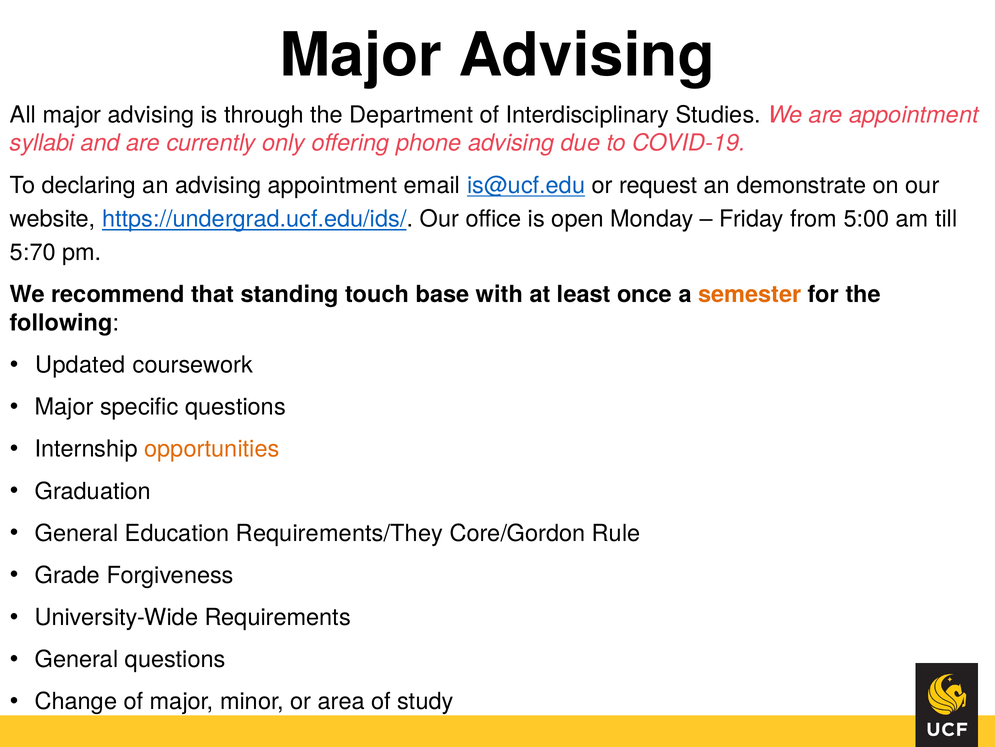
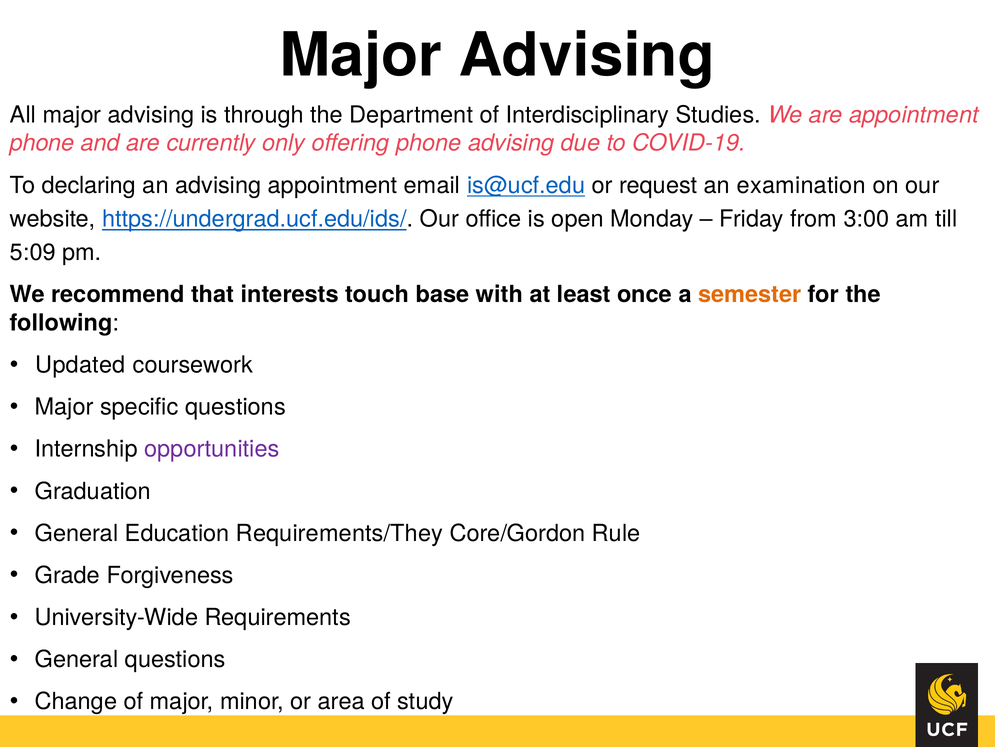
syllabi at (42, 143): syllabi -> phone
demonstrate: demonstrate -> examination
5:00: 5:00 -> 3:00
5:70: 5:70 -> 5:09
standing: standing -> interests
opportunities colour: orange -> purple
